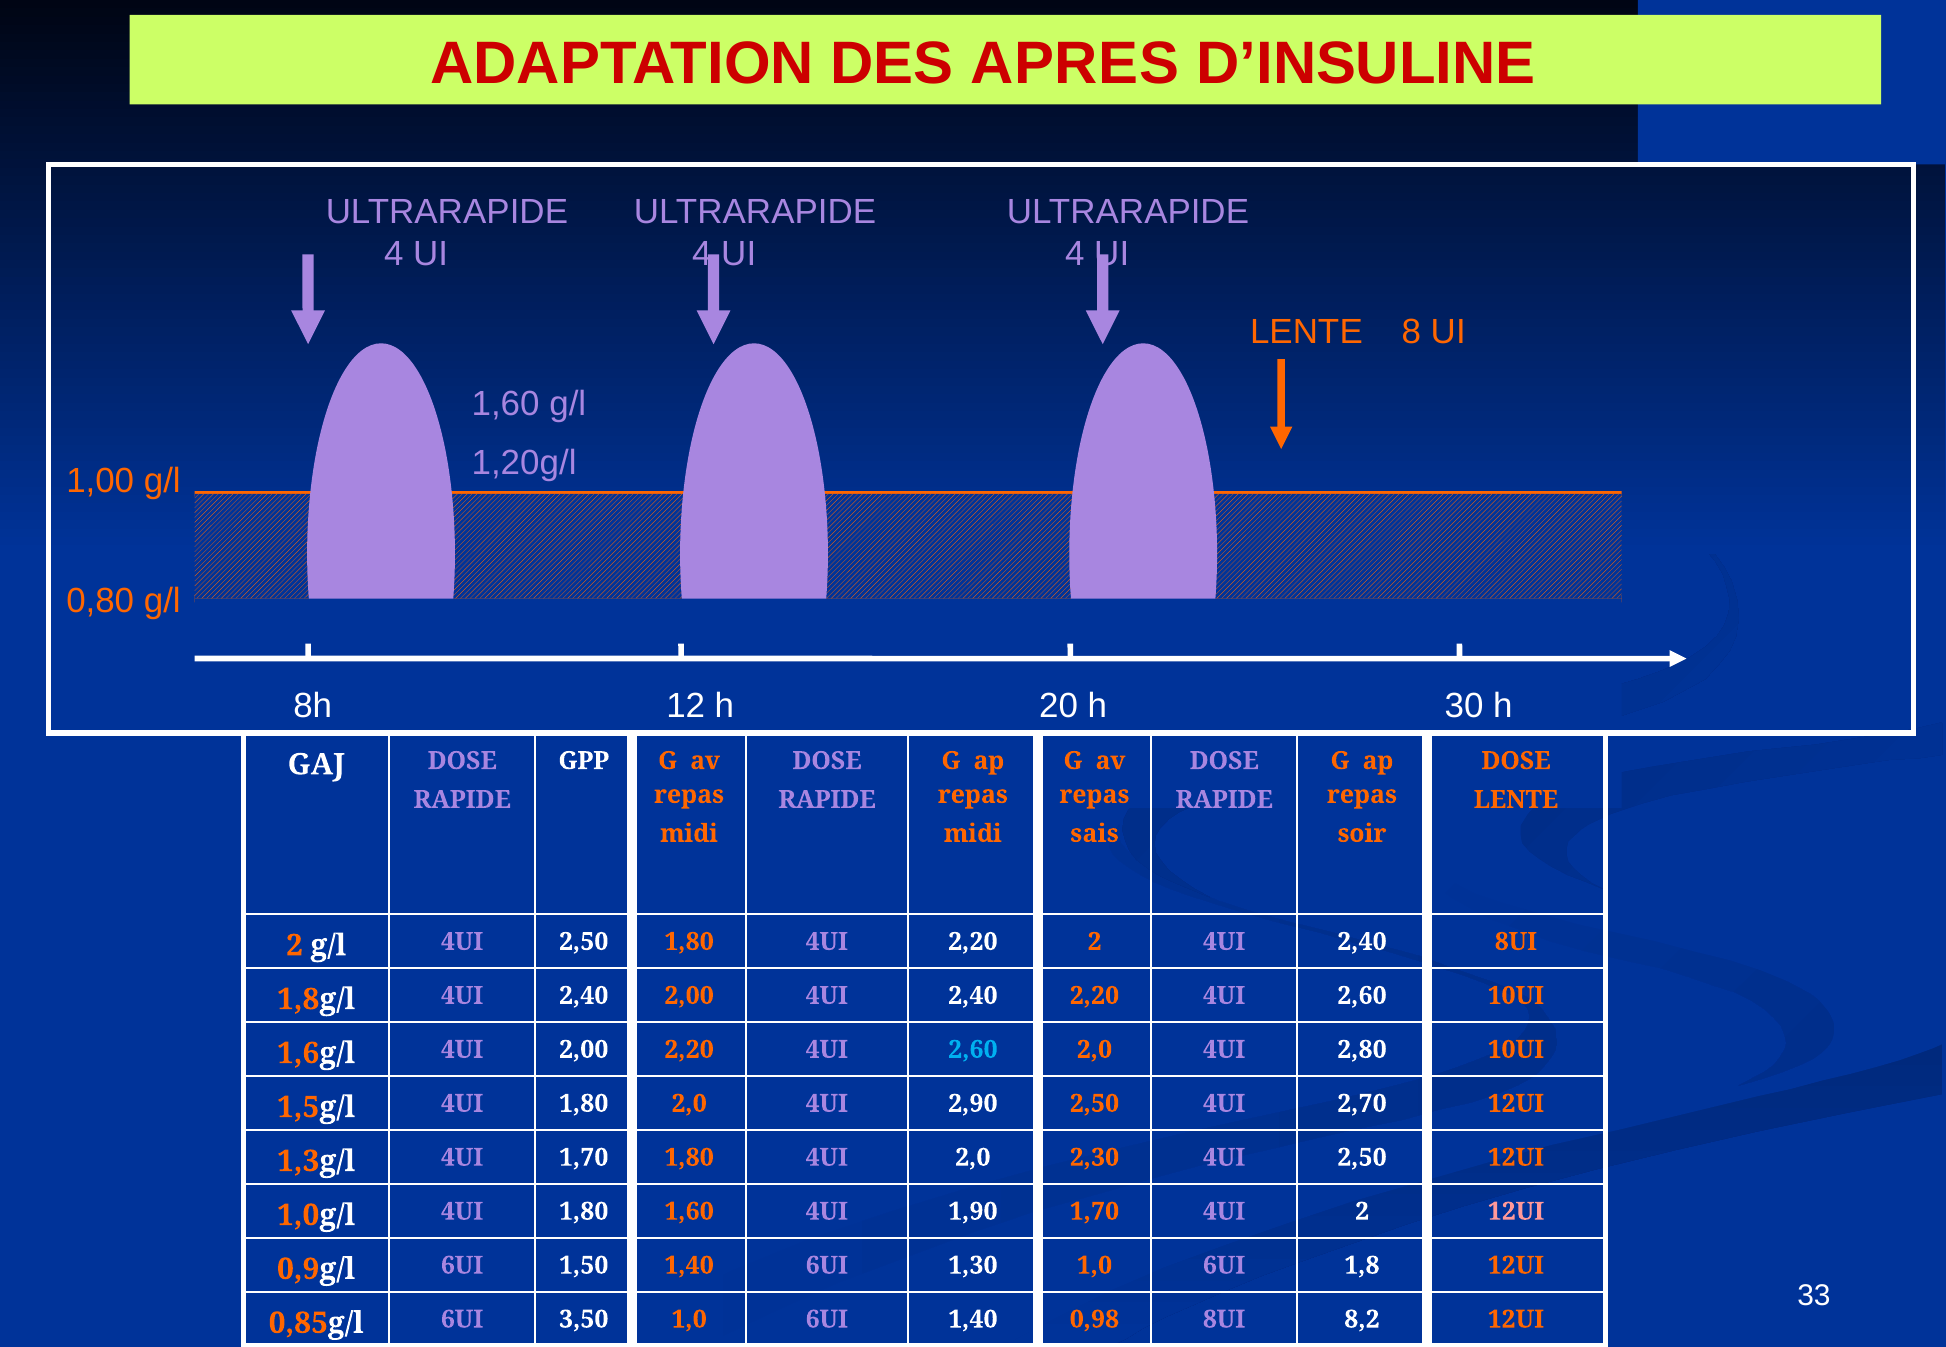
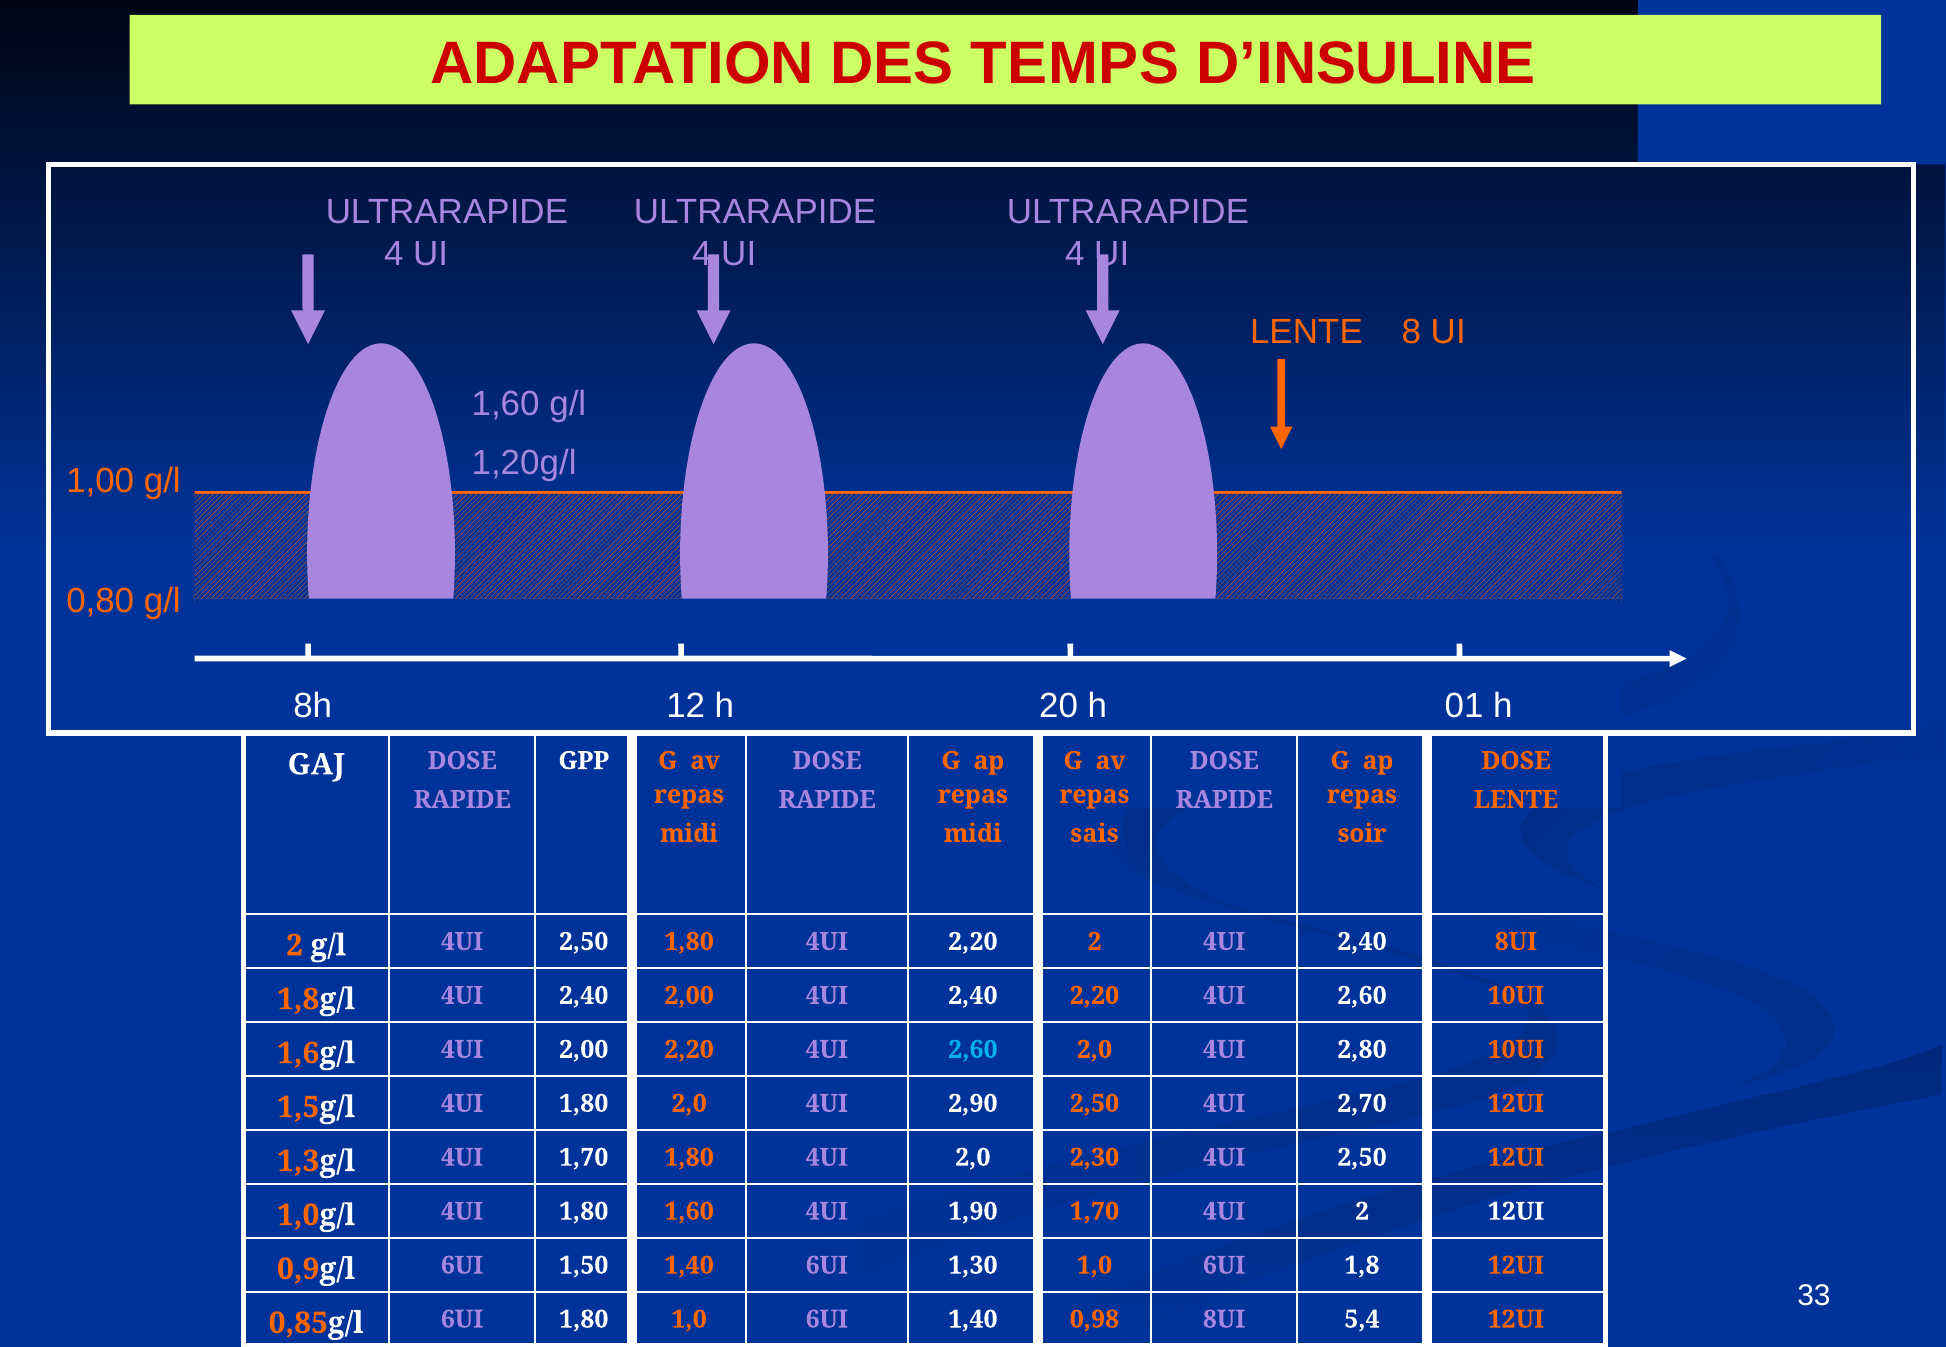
APRES: APRES -> TEMPS
30: 30 -> 01
12UI at (1516, 1212) colour: pink -> white
6UI 3,50: 3,50 -> 1,80
8,2: 8,2 -> 5,4
